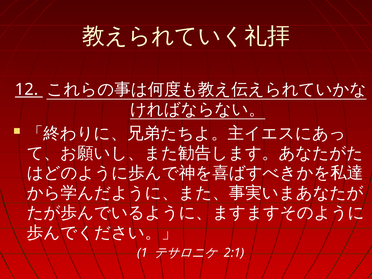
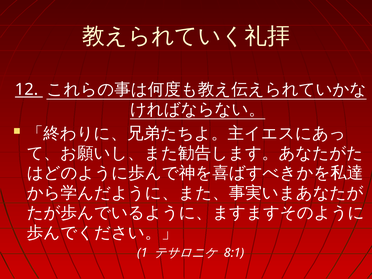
2:1: 2:1 -> 8:1
